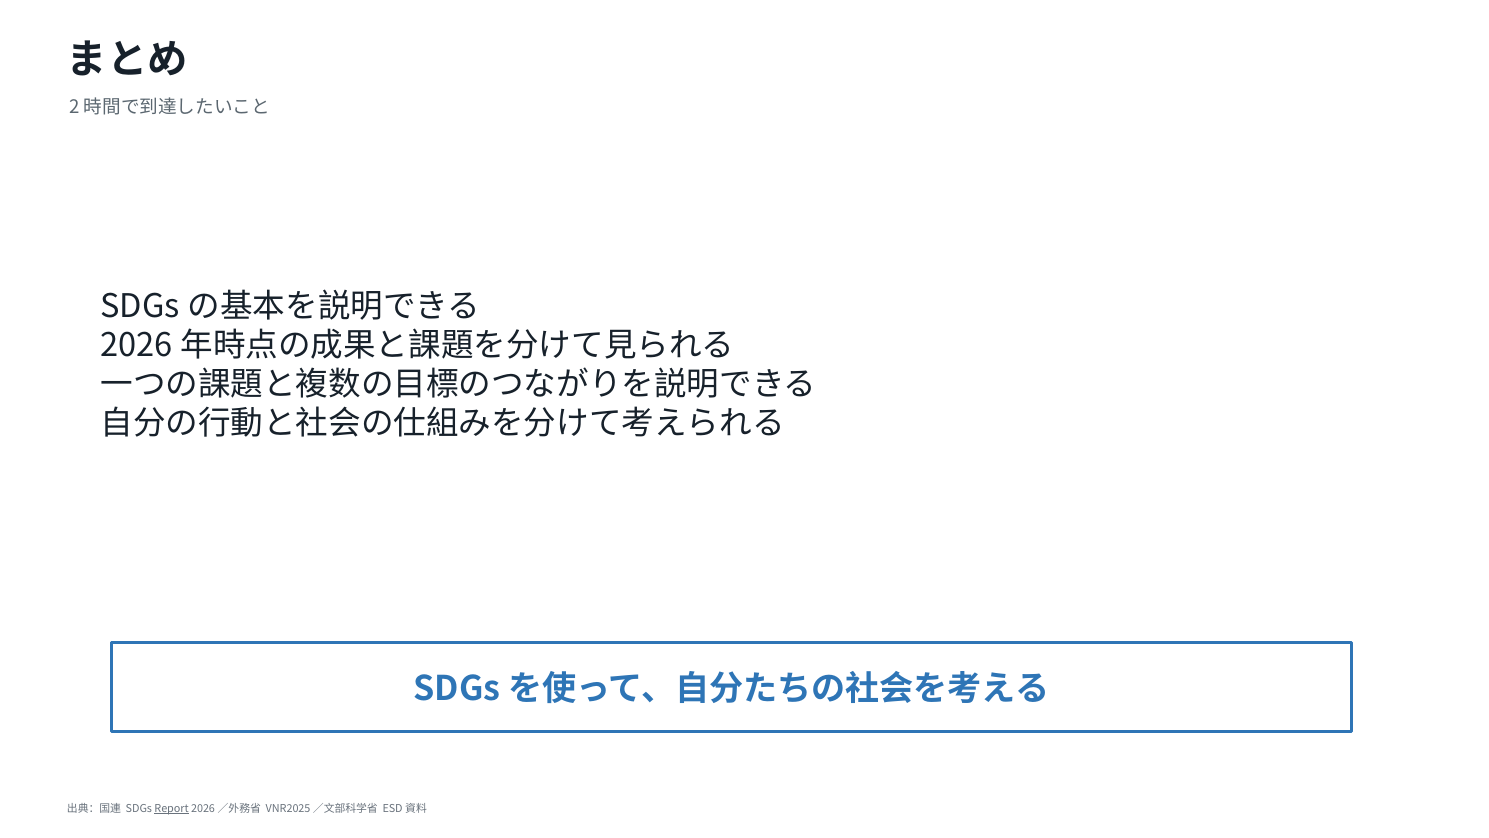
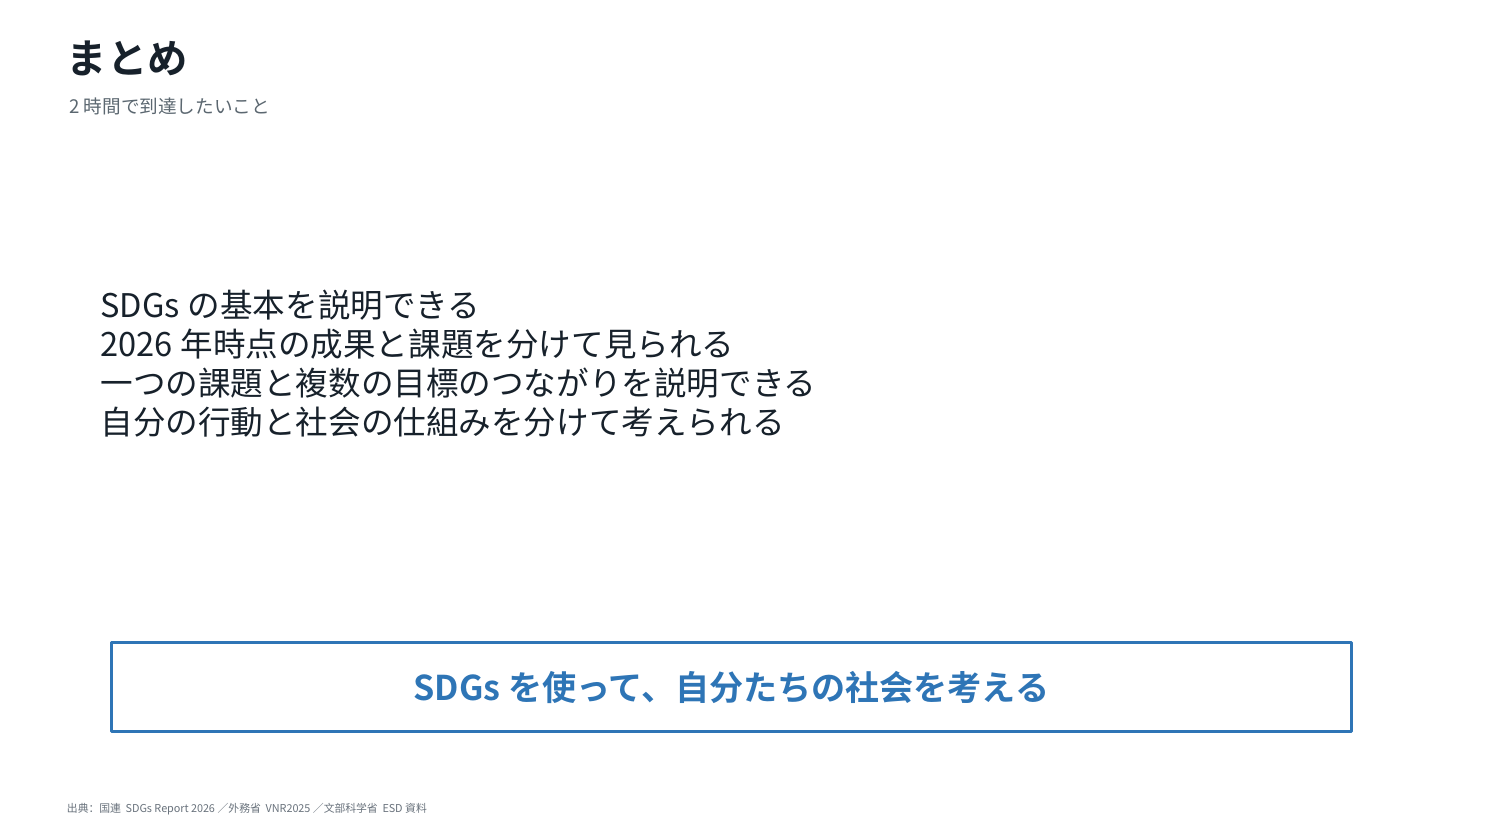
Report underline: present -> none
